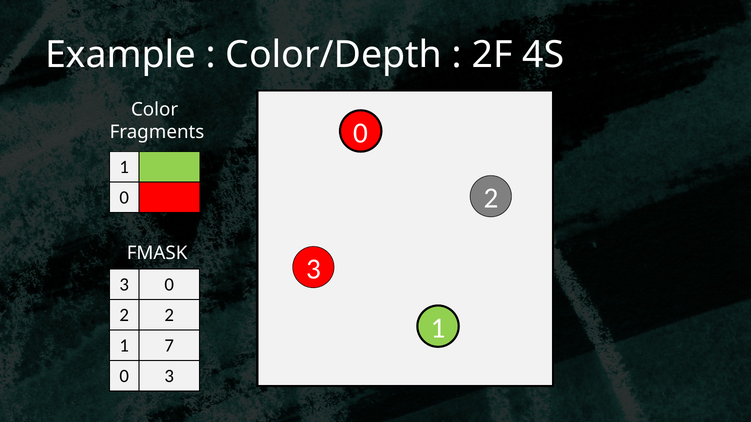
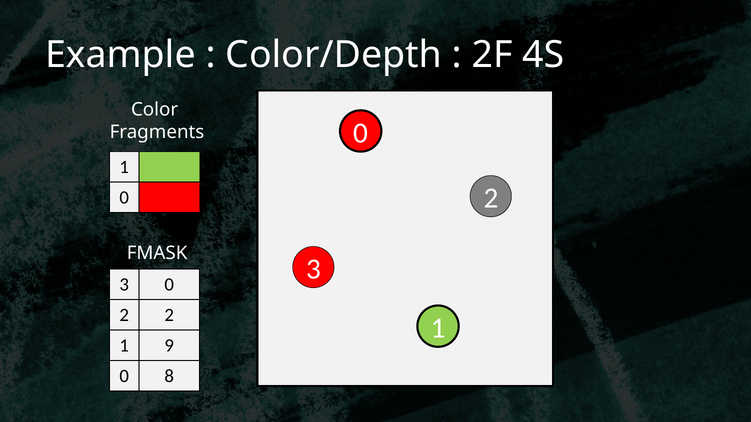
7: 7 -> 9
3 at (169, 376): 3 -> 8
